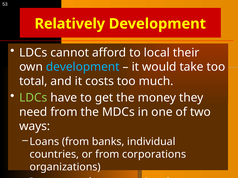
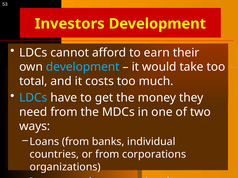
Relatively: Relatively -> Investors
local: local -> earn
LDCs at (33, 98) colour: light green -> light blue
